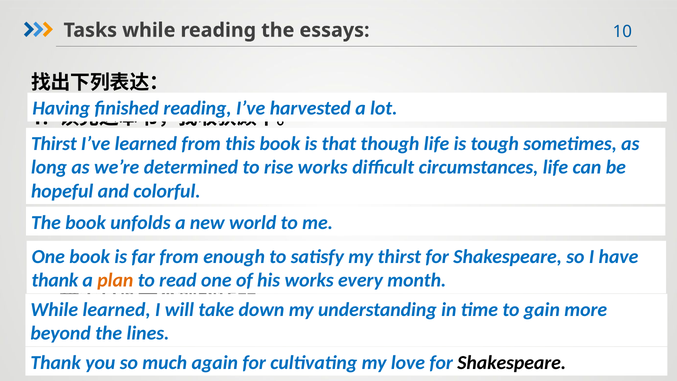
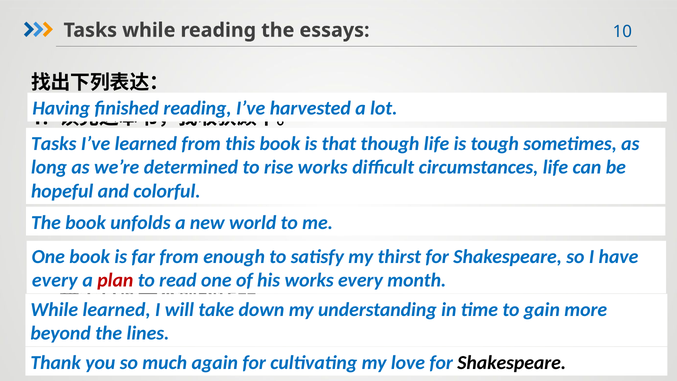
Thirst at (54, 144): Thirst -> Tasks
thank at (55, 280): thank -> every
plan colour: orange -> red
